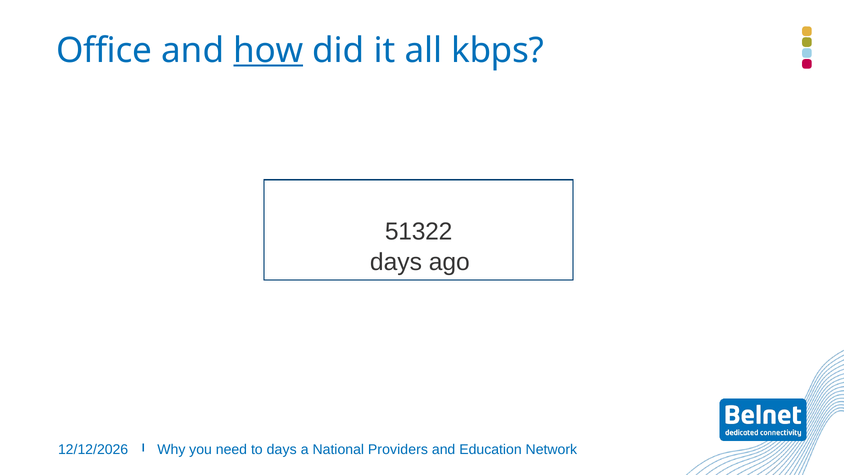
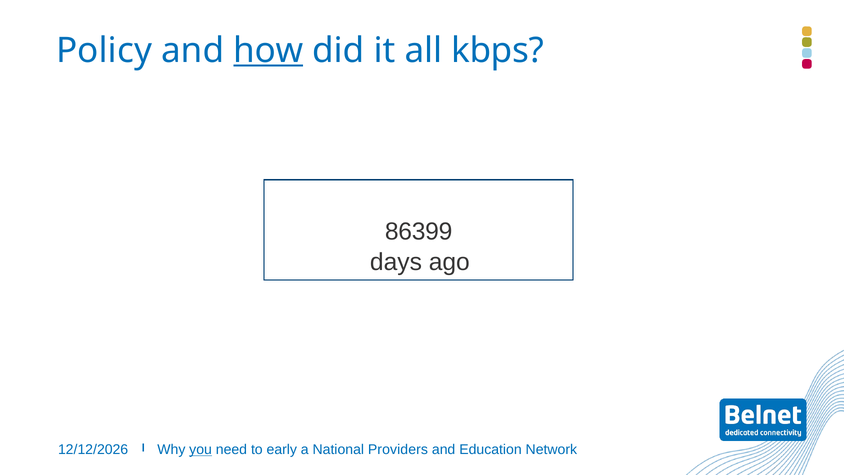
Office: Office -> Policy
51322: 51322 -> 86399
you underline: none -> present
to days: days -> early
